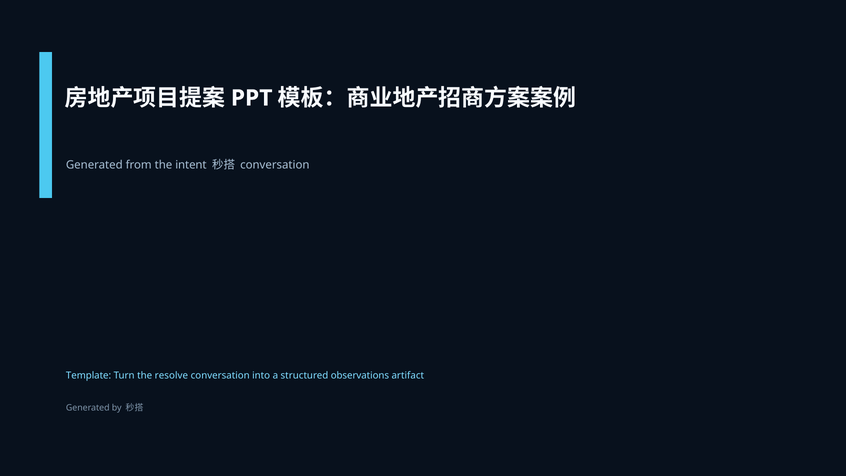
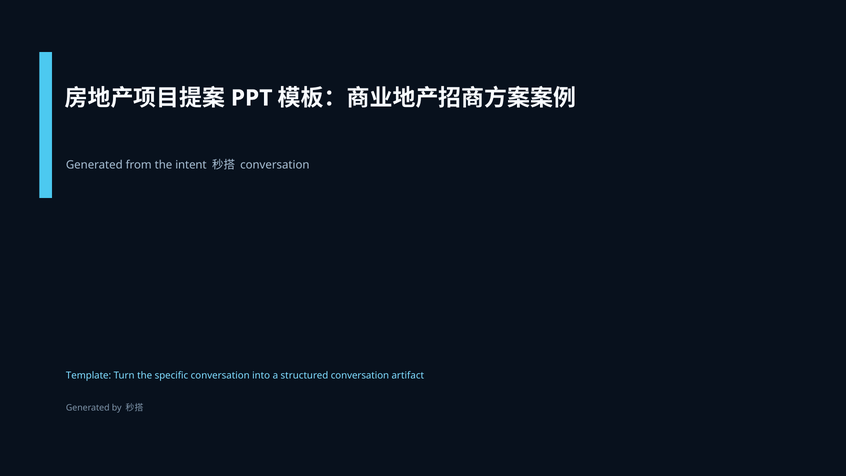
resolve: resolve -> specific
structured observations: observations -> conversation
